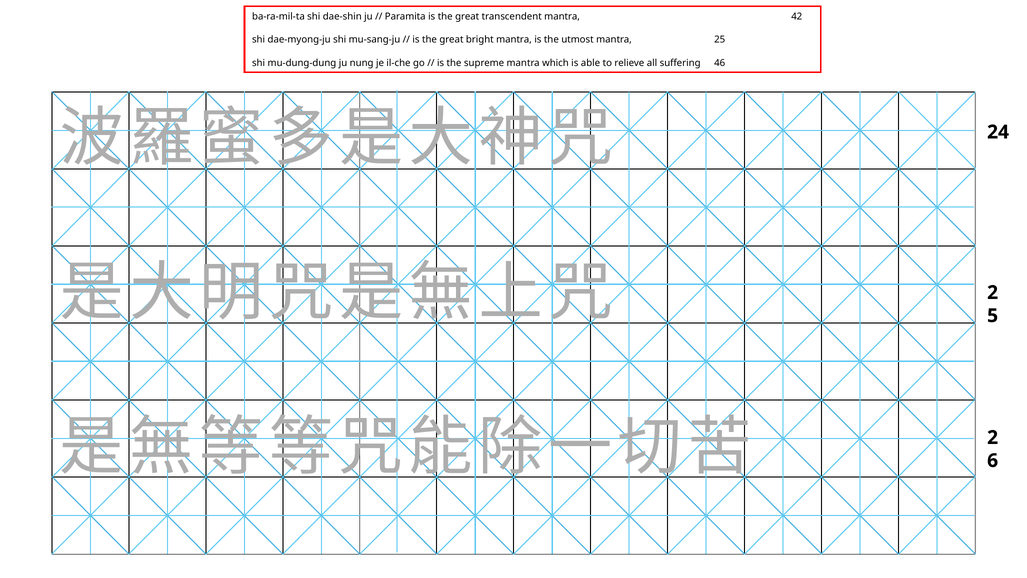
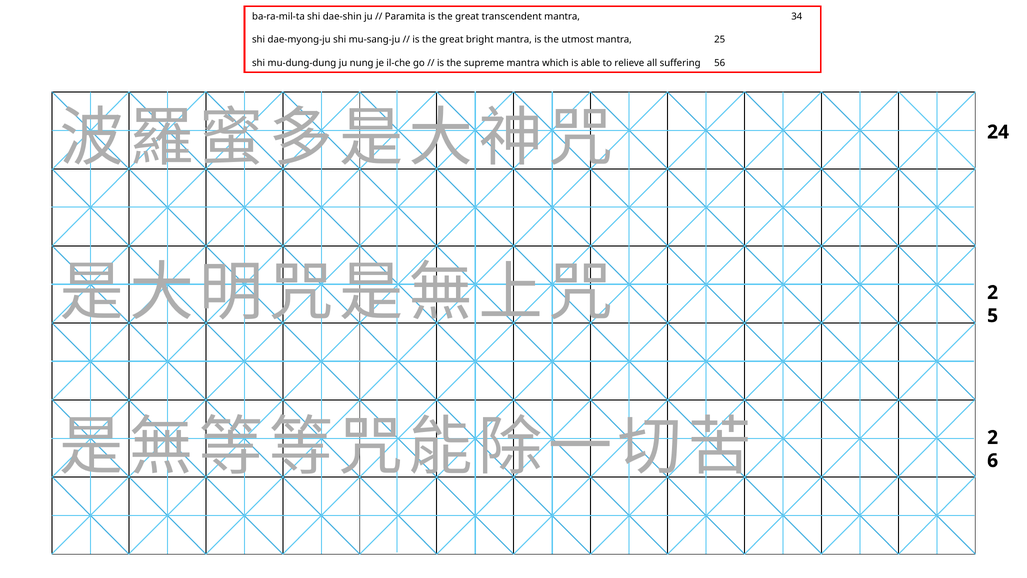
42: 42 -> 34
46: 46 -> 56
